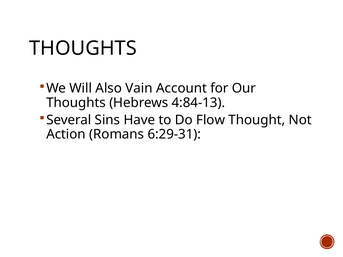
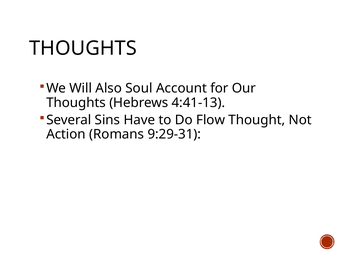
Vain: Vain -> Soul
4:84-13: 4:84-13 -> 4:41-13
6:29-31: 6:29-31 -> 9:29-31
